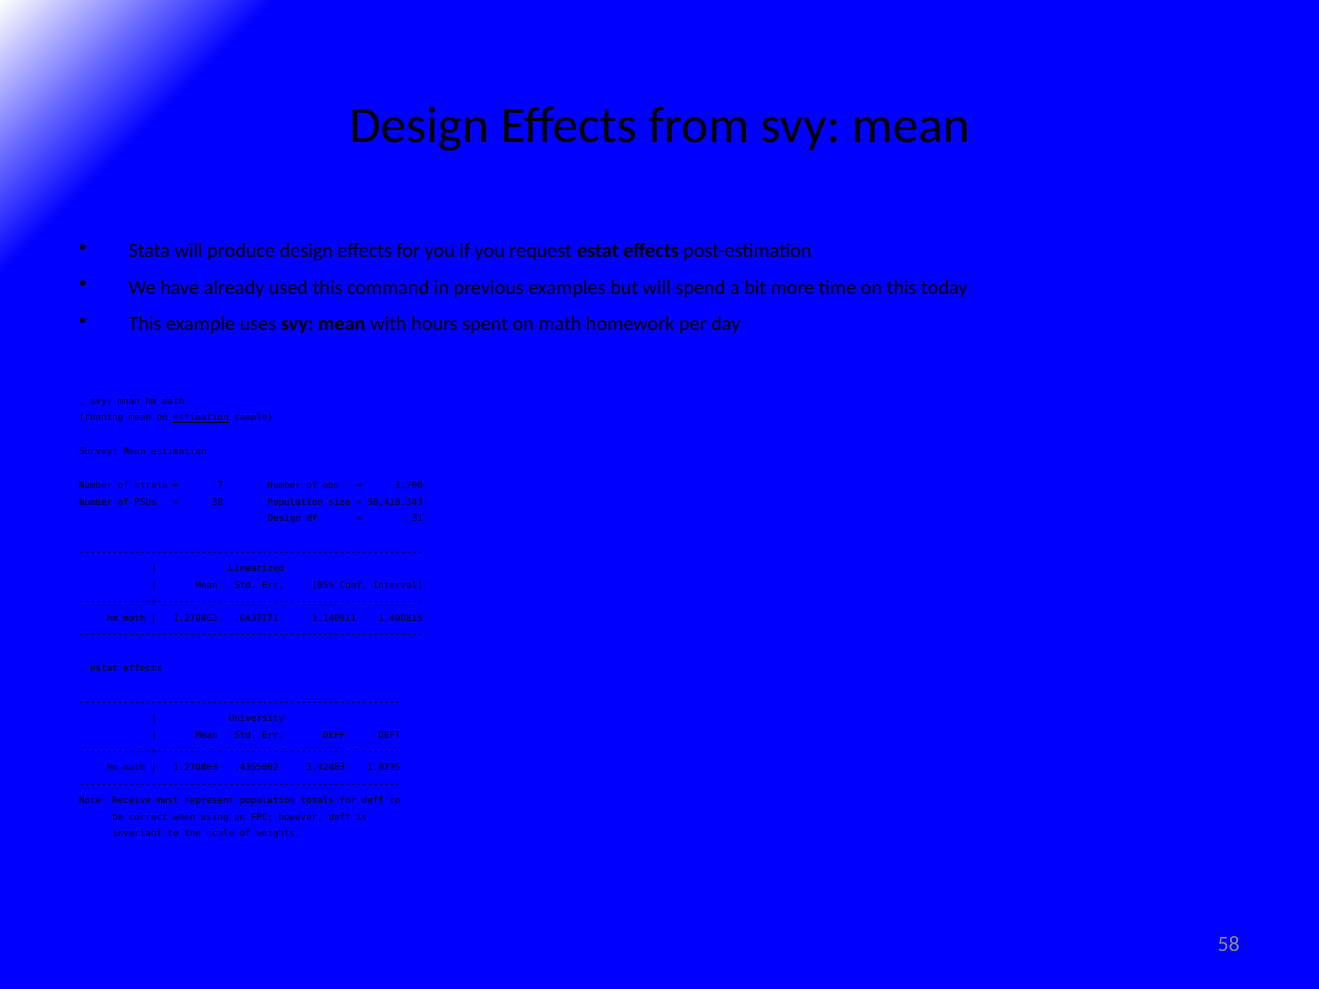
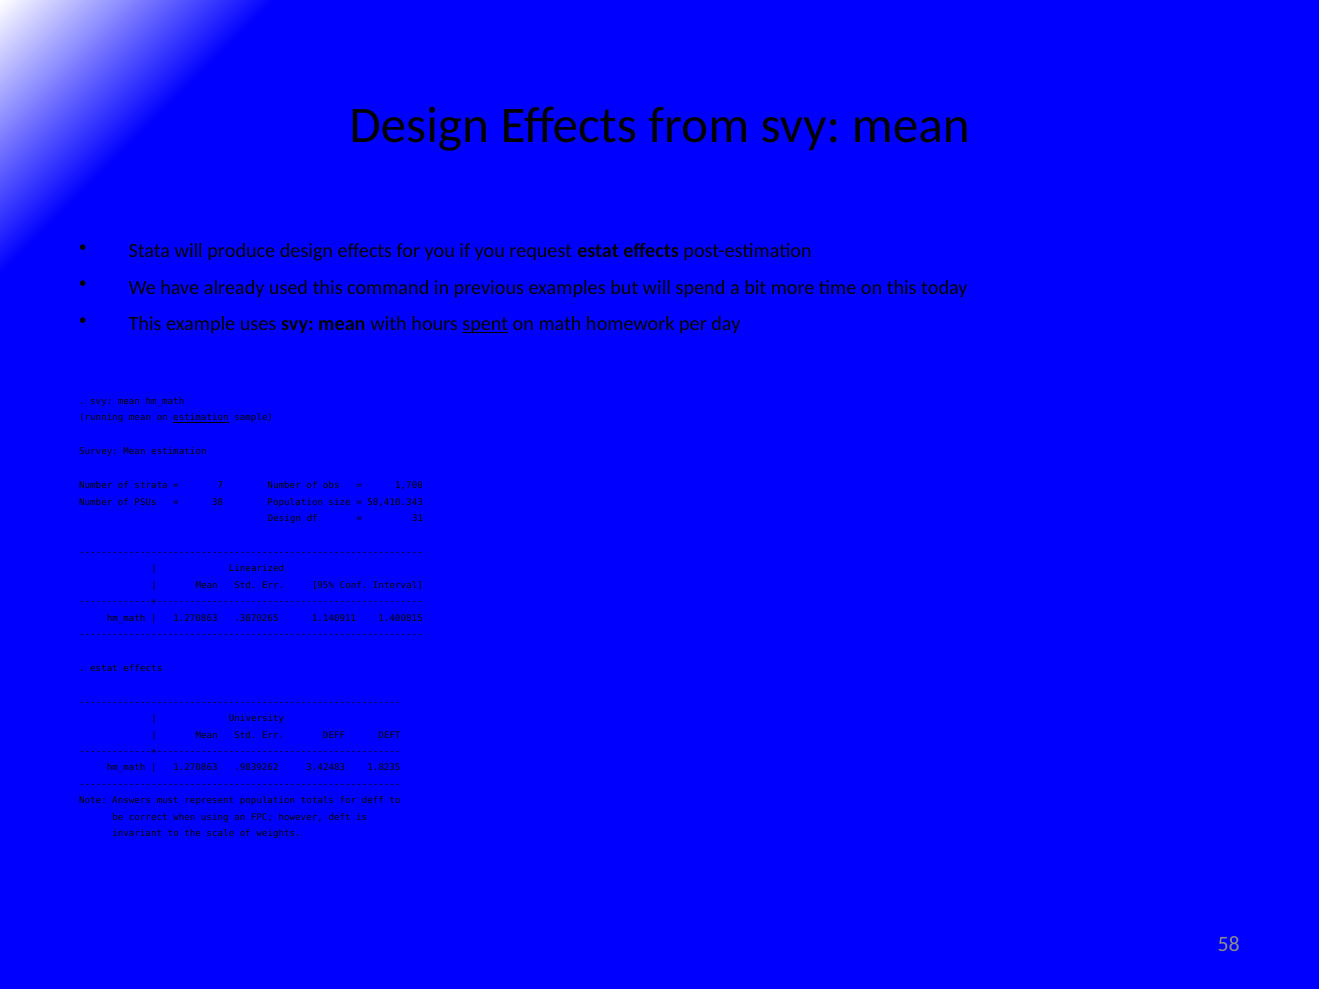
spent underline: none -> present
.0437171: .0437171 -> .3870265
.4355002: .4355002 -> .9839262
Receive: Receive -> Answers
